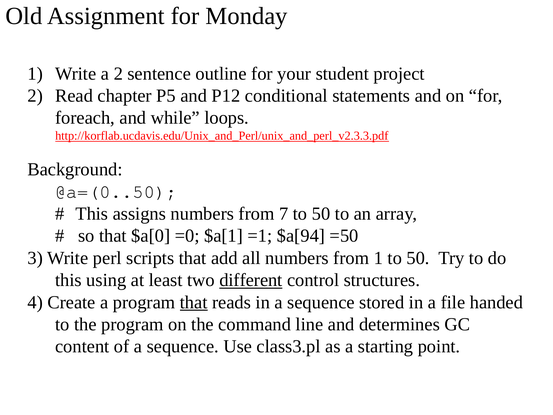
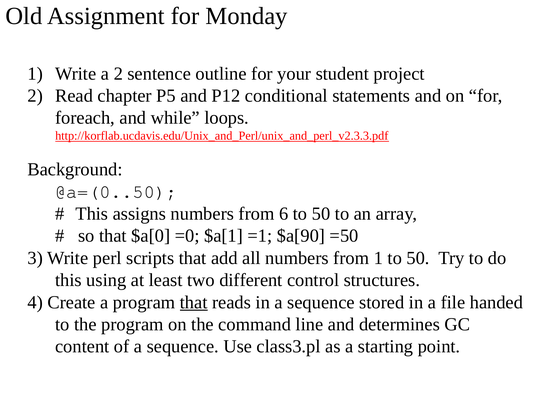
7: 7 -> 6
$a[94: $a[94 -> $a[90
different underline: present -> none
